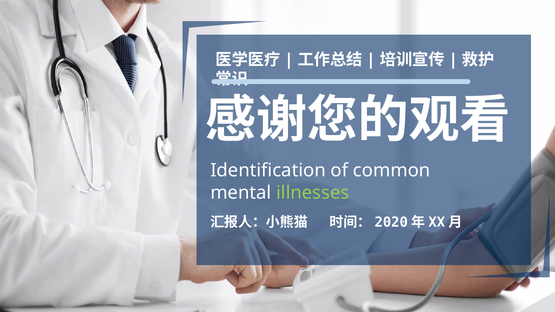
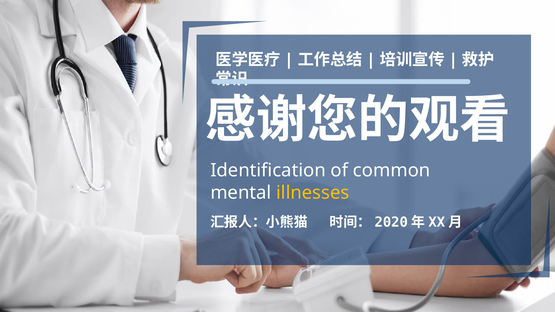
illnesses colour: light green -> yellow
